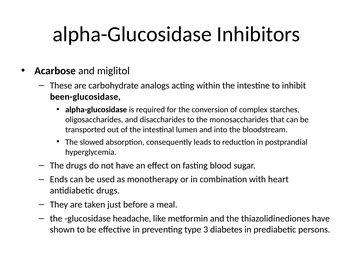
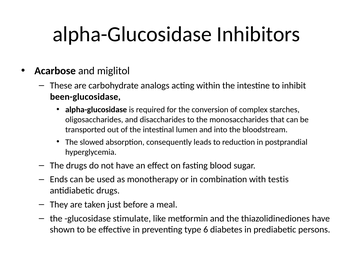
heart: heart -> testis
headache: headache -> stimulate
3: 3 -> 6
